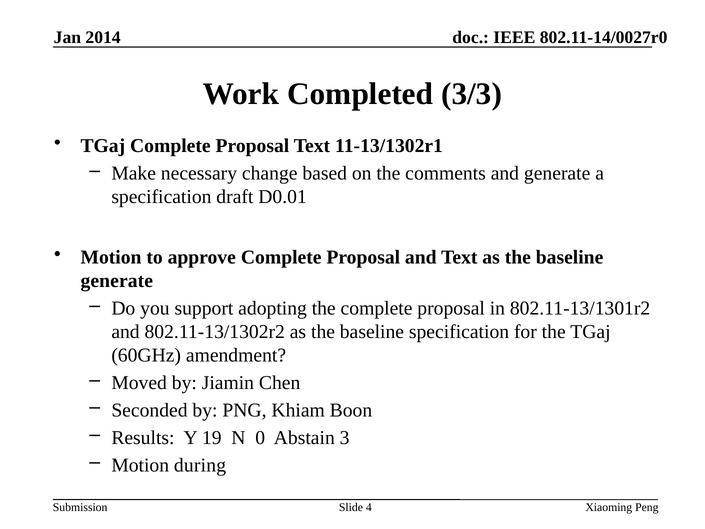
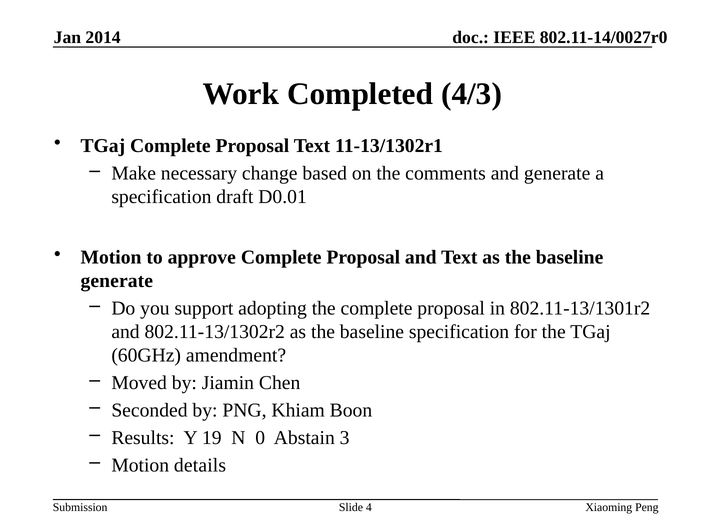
3/3: 3/3 -> 4/3
during: during -> details
